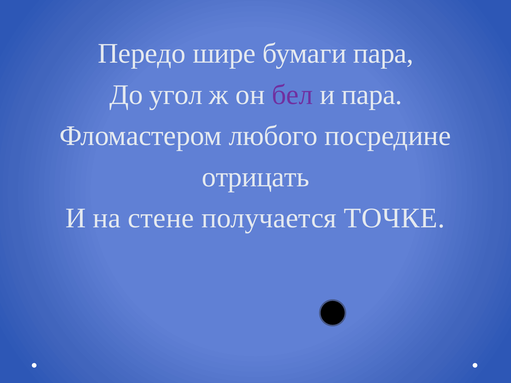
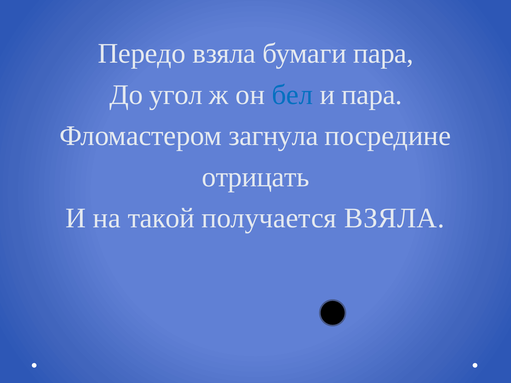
Передо шире: шире -> взяла
бел colour: purple -> blue
любого: любого -> загнула
стене: стене -> такой
получается ТОЧКЕ: ТОЧКЕ -> ВЗЯЛА
